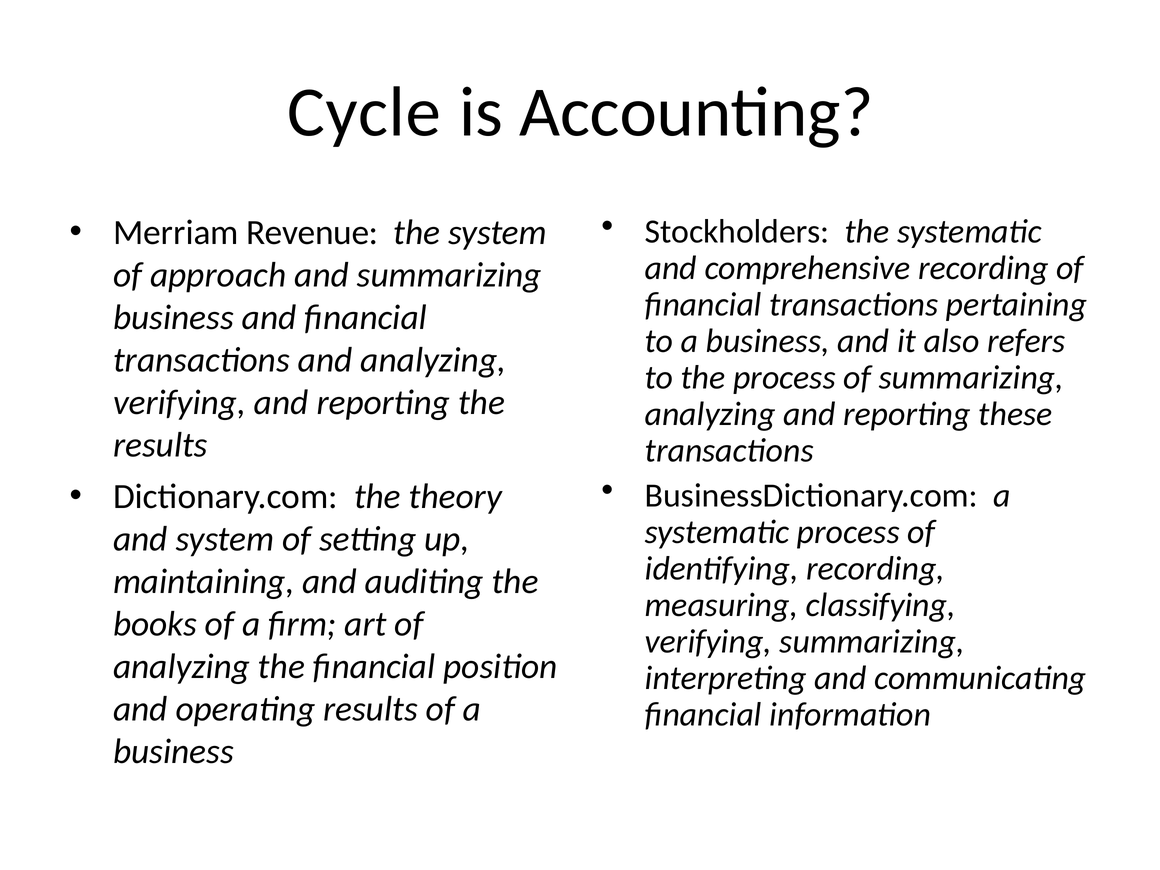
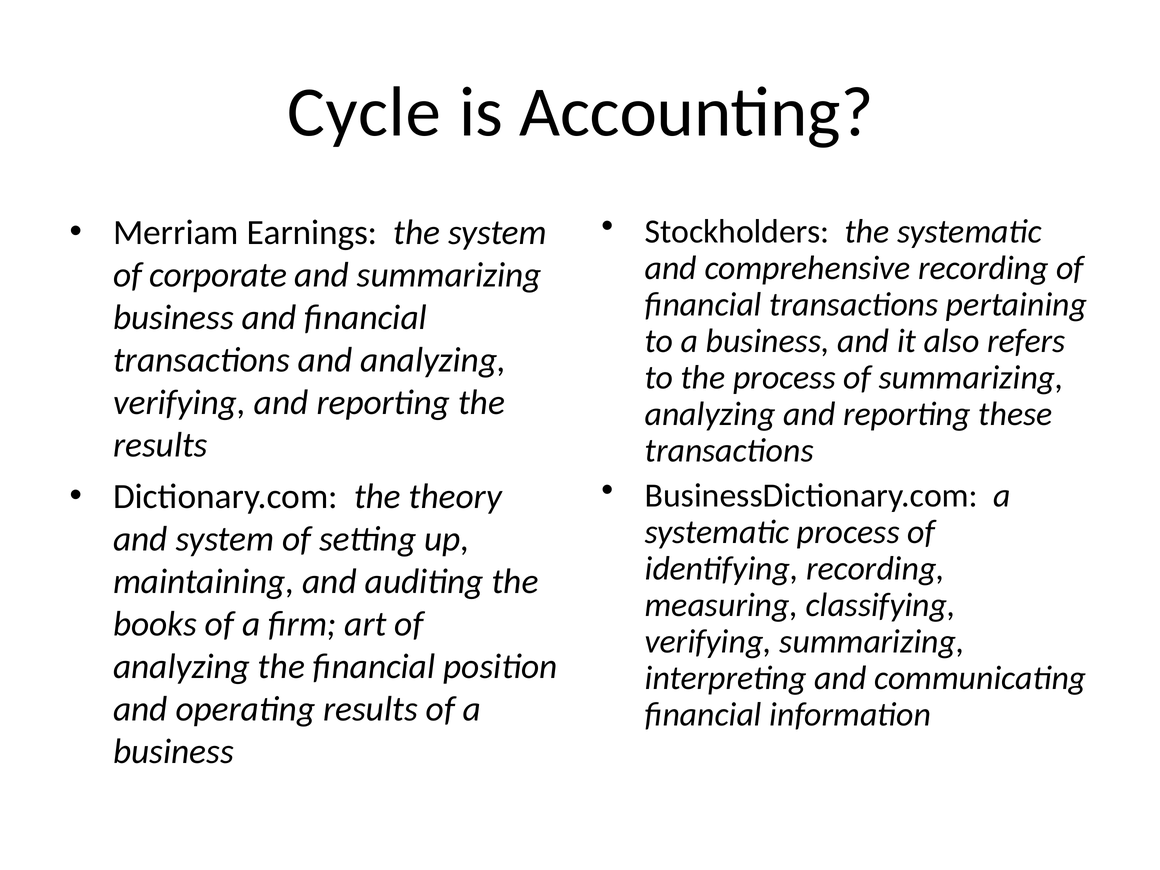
Revenue: Revenue -> Earnings
approach: approach -> corporate
